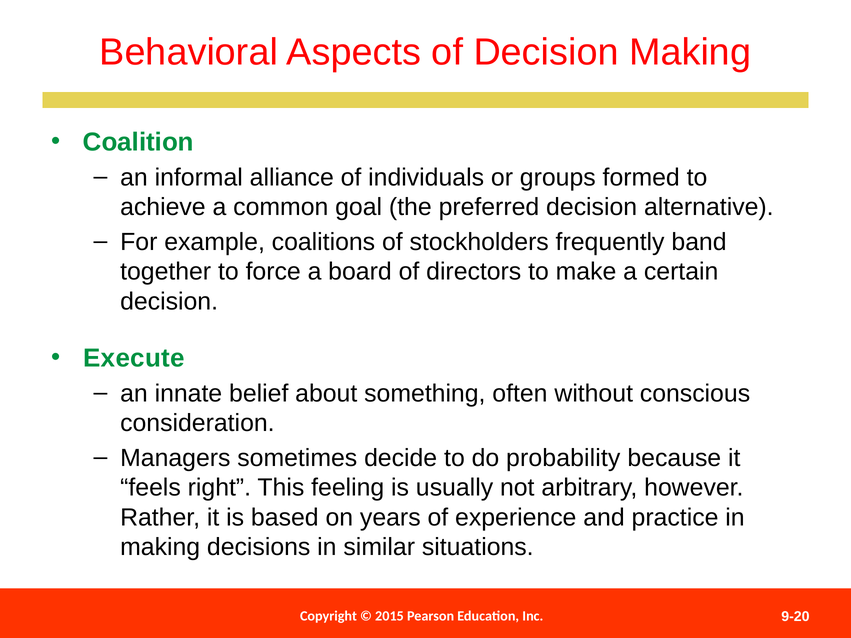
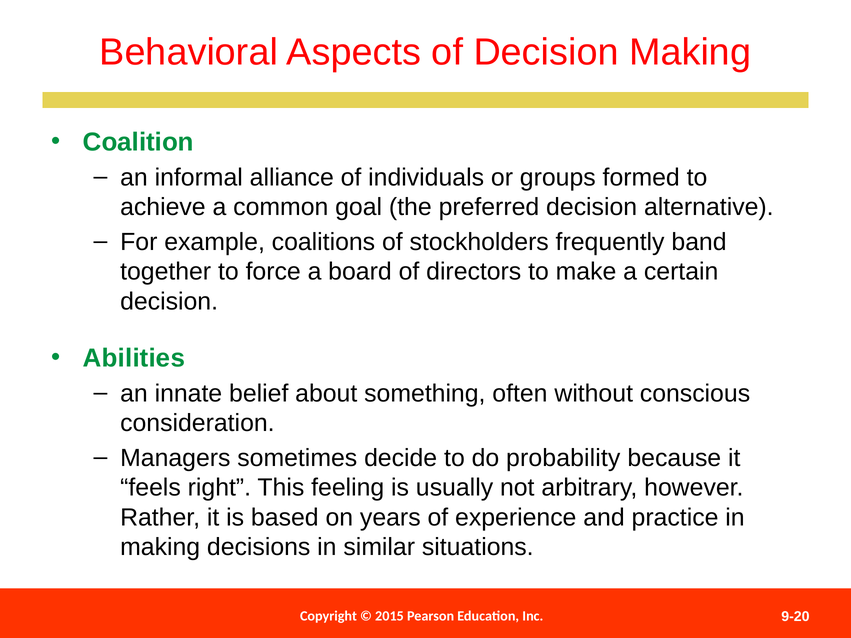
Execute: Execute -> Abilities
